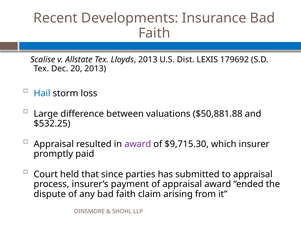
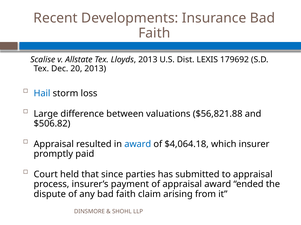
$50,881.88: $50,881.88 -> $56,821.88
$532.25: $532.25 -> $506.82
award at (138, 145) colour: purple -> blue
$9,715.30: $9,715.30 -> $4,064.18
